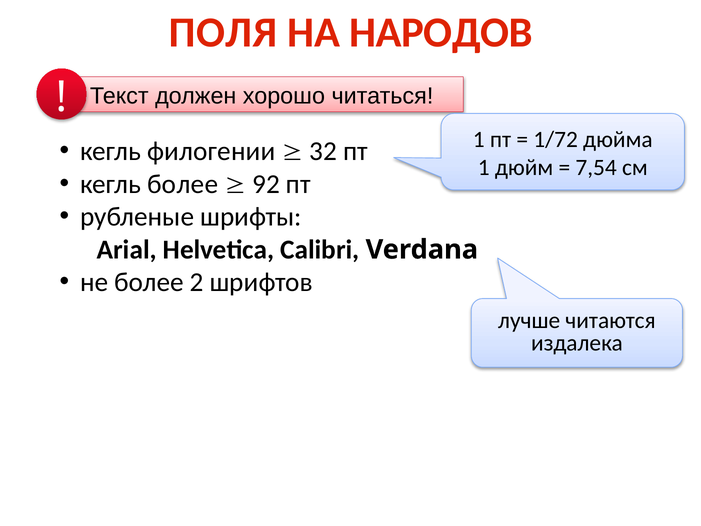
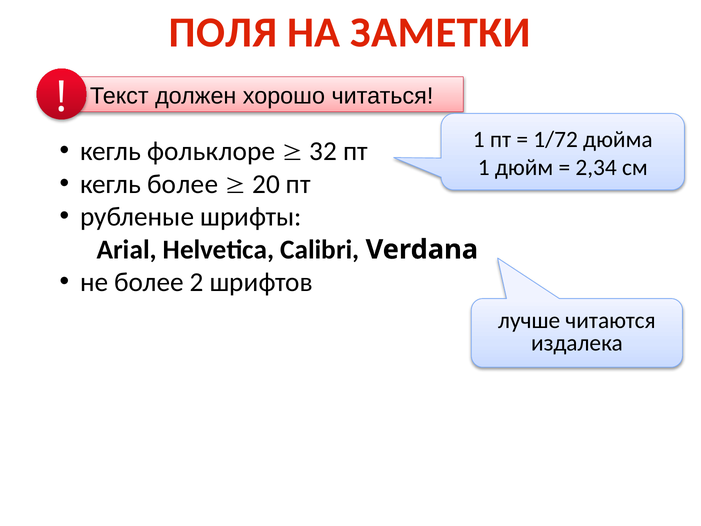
НАРОДОВ: НАРОДОВ -> ЗАМЕТКИ
филогении: филогении -> фольклоре
7,54: 7,54 -> 2,34
92: 92 -> 20
